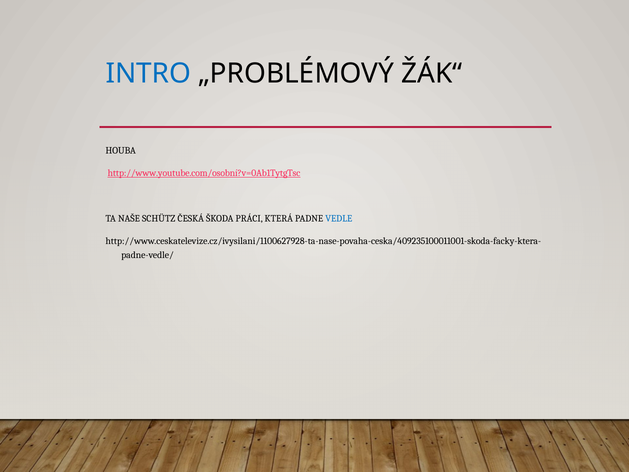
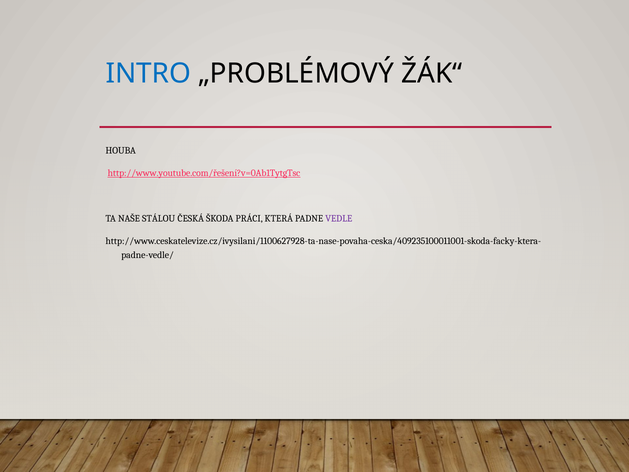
http://www.youtube.com/osobní?v=0Ab1TytgTsc: http://www.youtube.com/osobní?v=0Ab1TytgTsc -> http://www.youtube.com/řešení?v=0Ab1TytgTsc
SCHÜTZ: SCHÜTZ -> STÁLOU
VEDLE colour: blue -> purple
